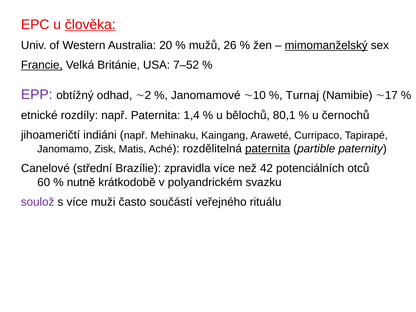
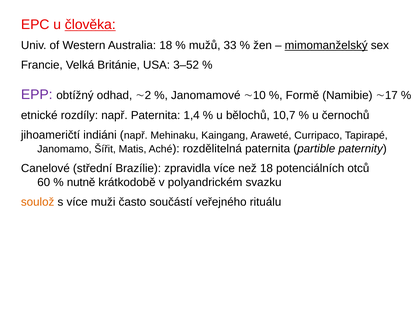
Australia 20: 20 -> 18
26: 26 -> 33
Francie underline: present -> none
7–52: 7–52 -> 3–52
Turnaj: Turnaj -> Formě
80,1: 80,1 -> 10,7
Zisk: Zisk -> Šířit
paternita at (268, 149) underline: present -> none
než 42: 42 -> 18
soulož colour: purple -> orange
